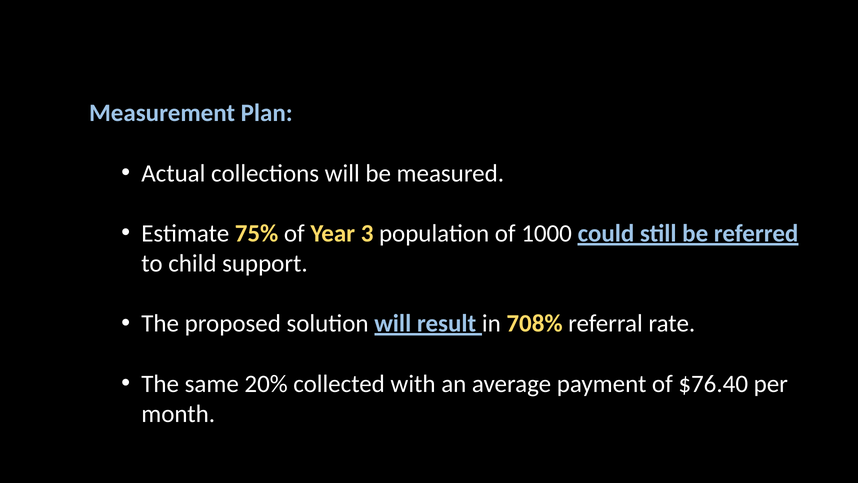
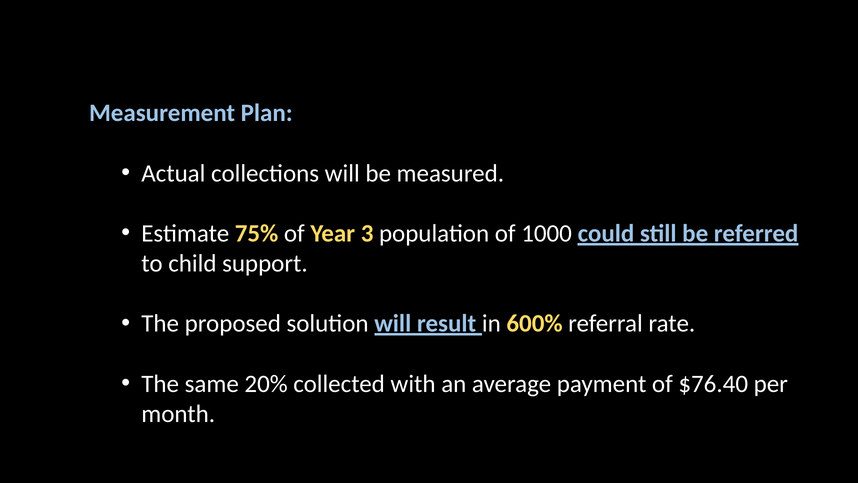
708%: 708% -> 600%
